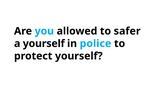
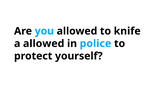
safer: safer -> knife
a yourself: yourself -> allowed
